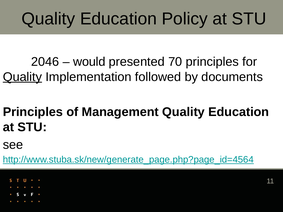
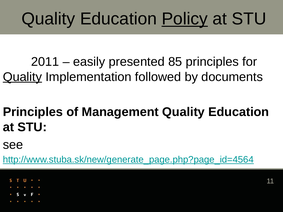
Policy underline: none -> present
2046: 2046 -> 2011
would: would -> easily
70: 70 -> 85
